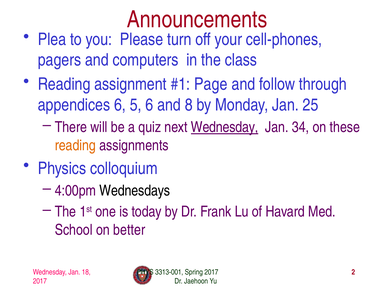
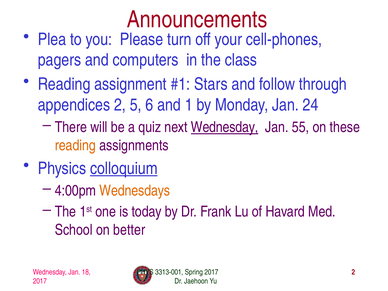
Page: Page -> Stars
appendices 6: 6 -> 2
8: 8 -> 1
25: 25 -> 24
34: 34 -> 55
colloquium underline: none -> present
Wednesdays colour: black -> orange
